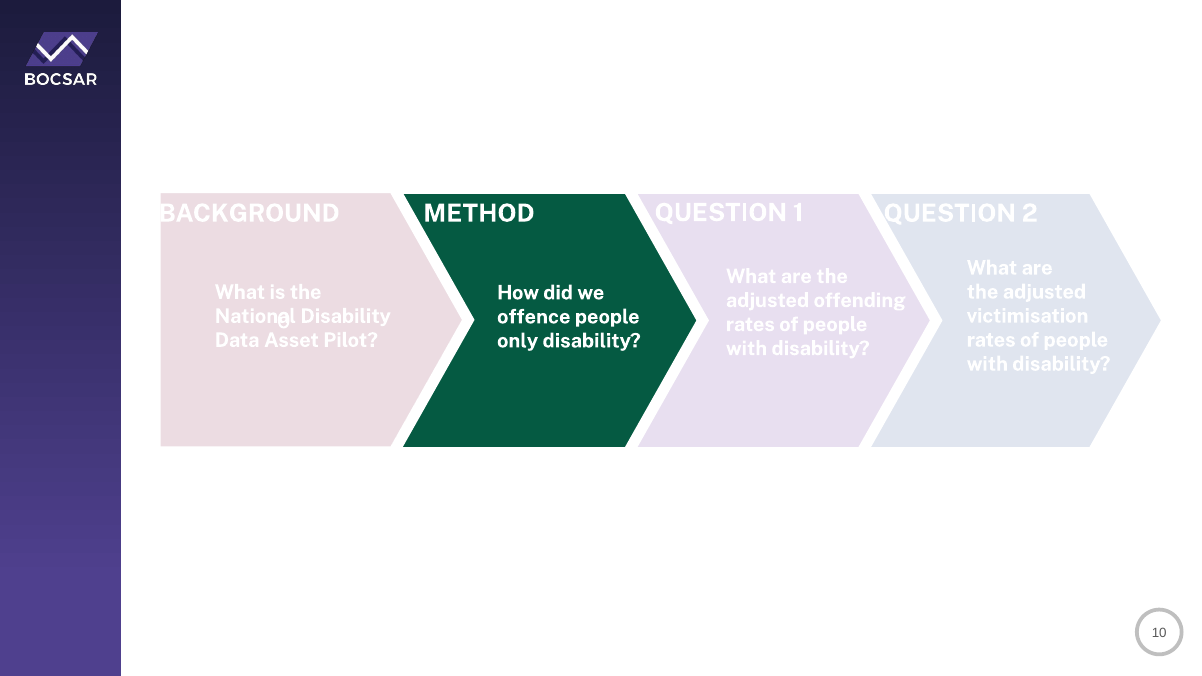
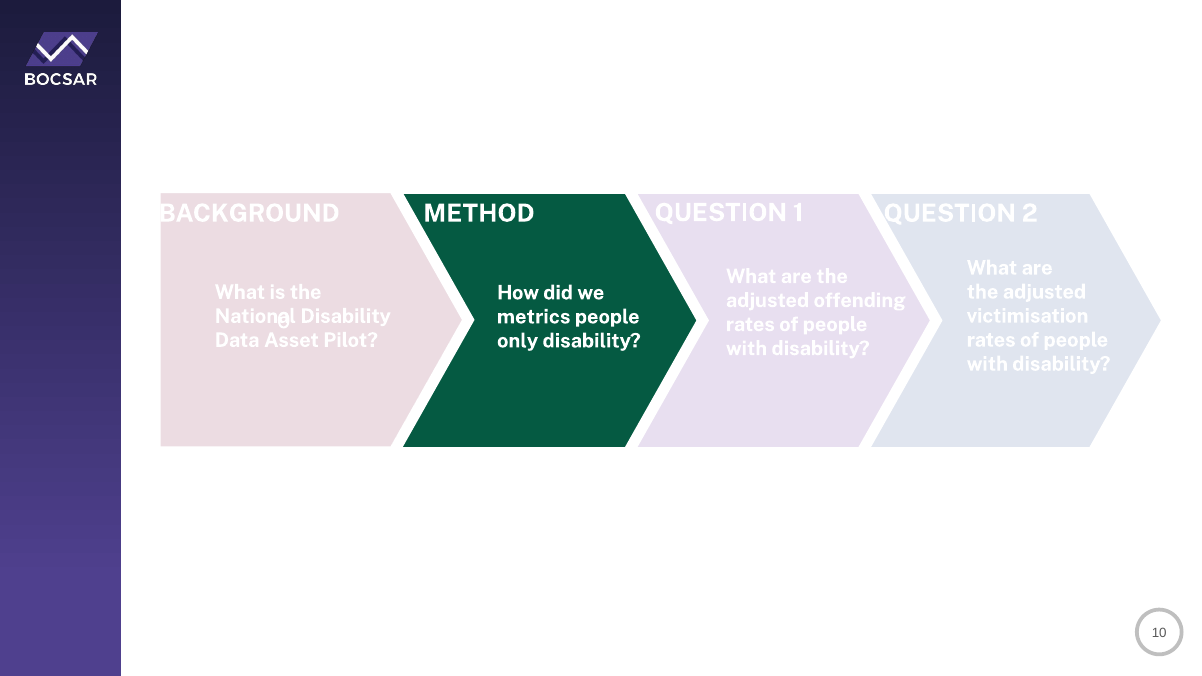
offence: offence -> metrics
